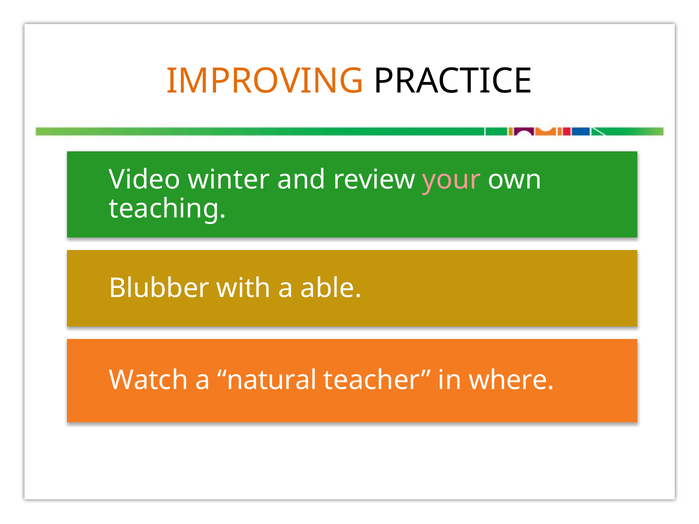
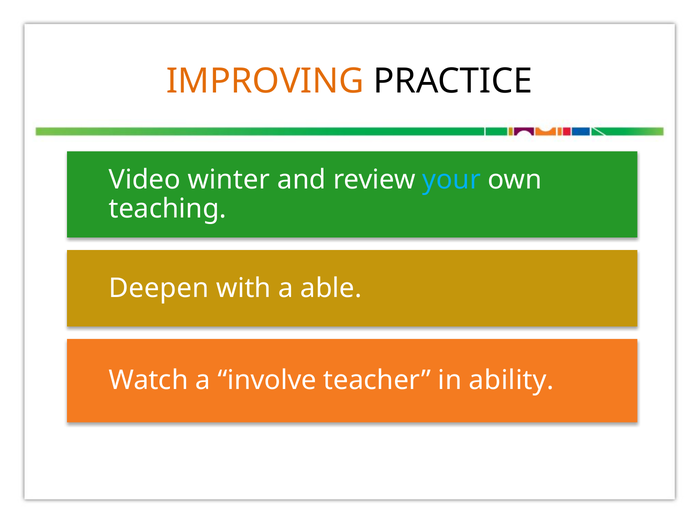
your colour: pink -> light blue
Blubber: Blubber -> Deepen
natural: natural -> involve
where: where -> ability
